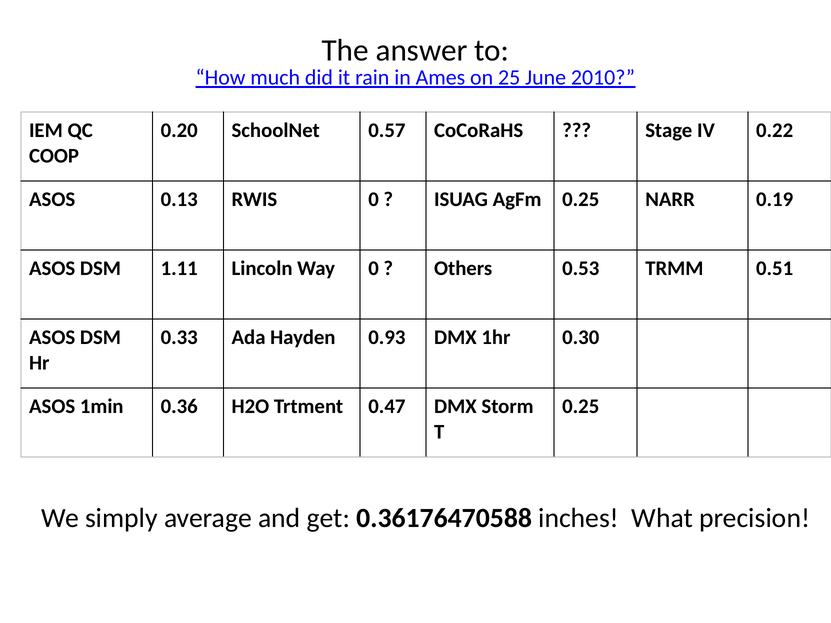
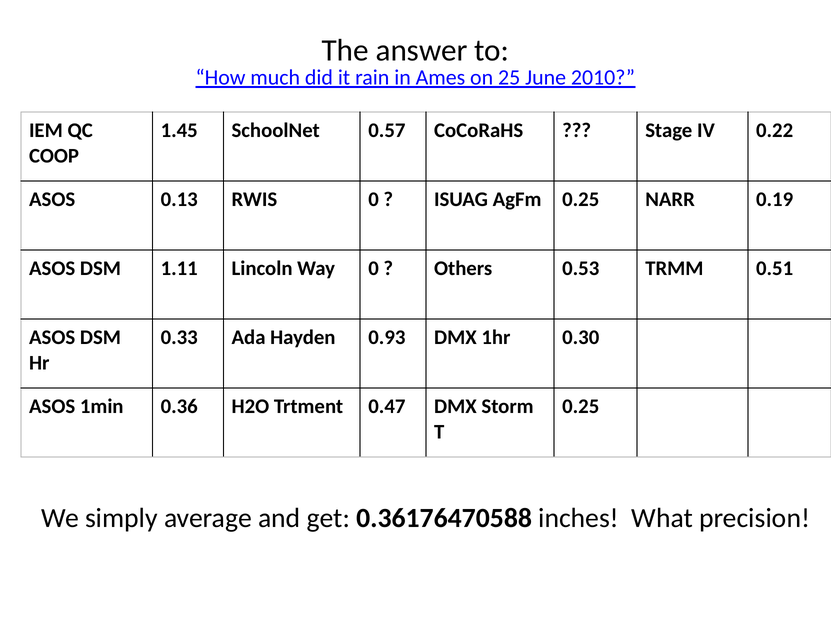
0.20: 0.20 -> 1.45
